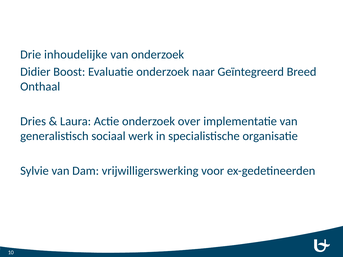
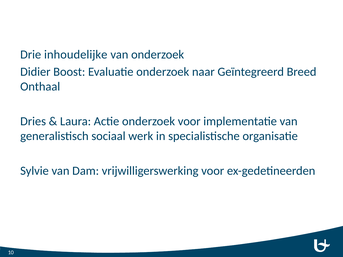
onderzoek over: over -> voor
